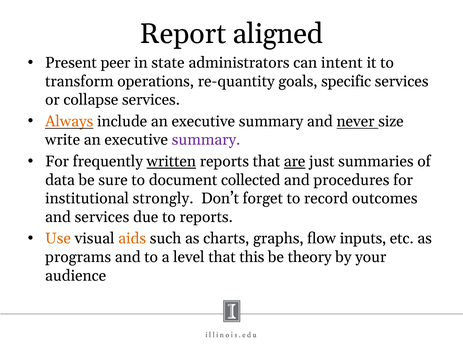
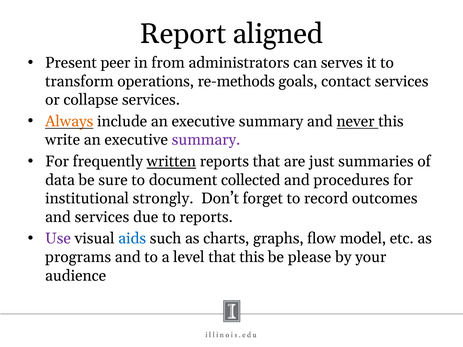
state: state -> from
intent: intent -> serves
re-quantity: re-quantity -> re-methods
specific: specific -> contact
never size: size -> this
are underline: present -> none
Use colour: orange -> purple
aids colour: orange -> blue
inputs: inputs -> model
theory: theory -> please
